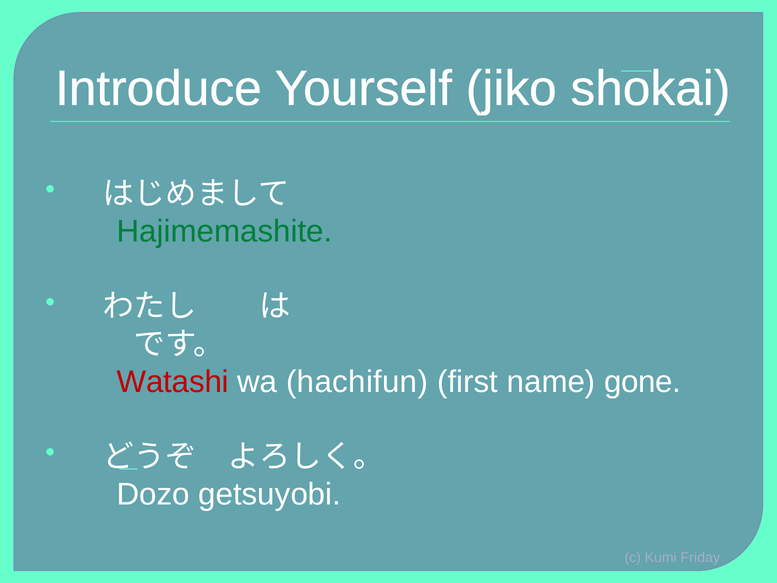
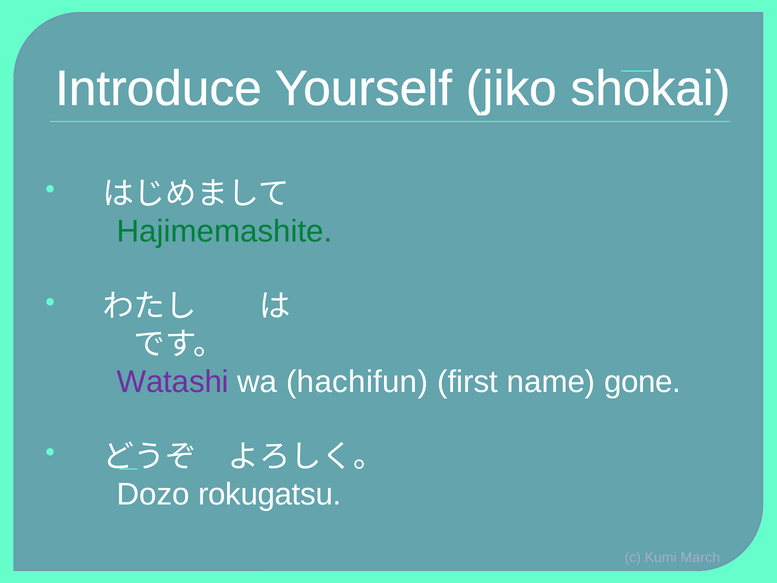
Watashi colour: red -> purple
getsuyobi: getsuyobi -> rokugatsu
Friday: Friday -> March
